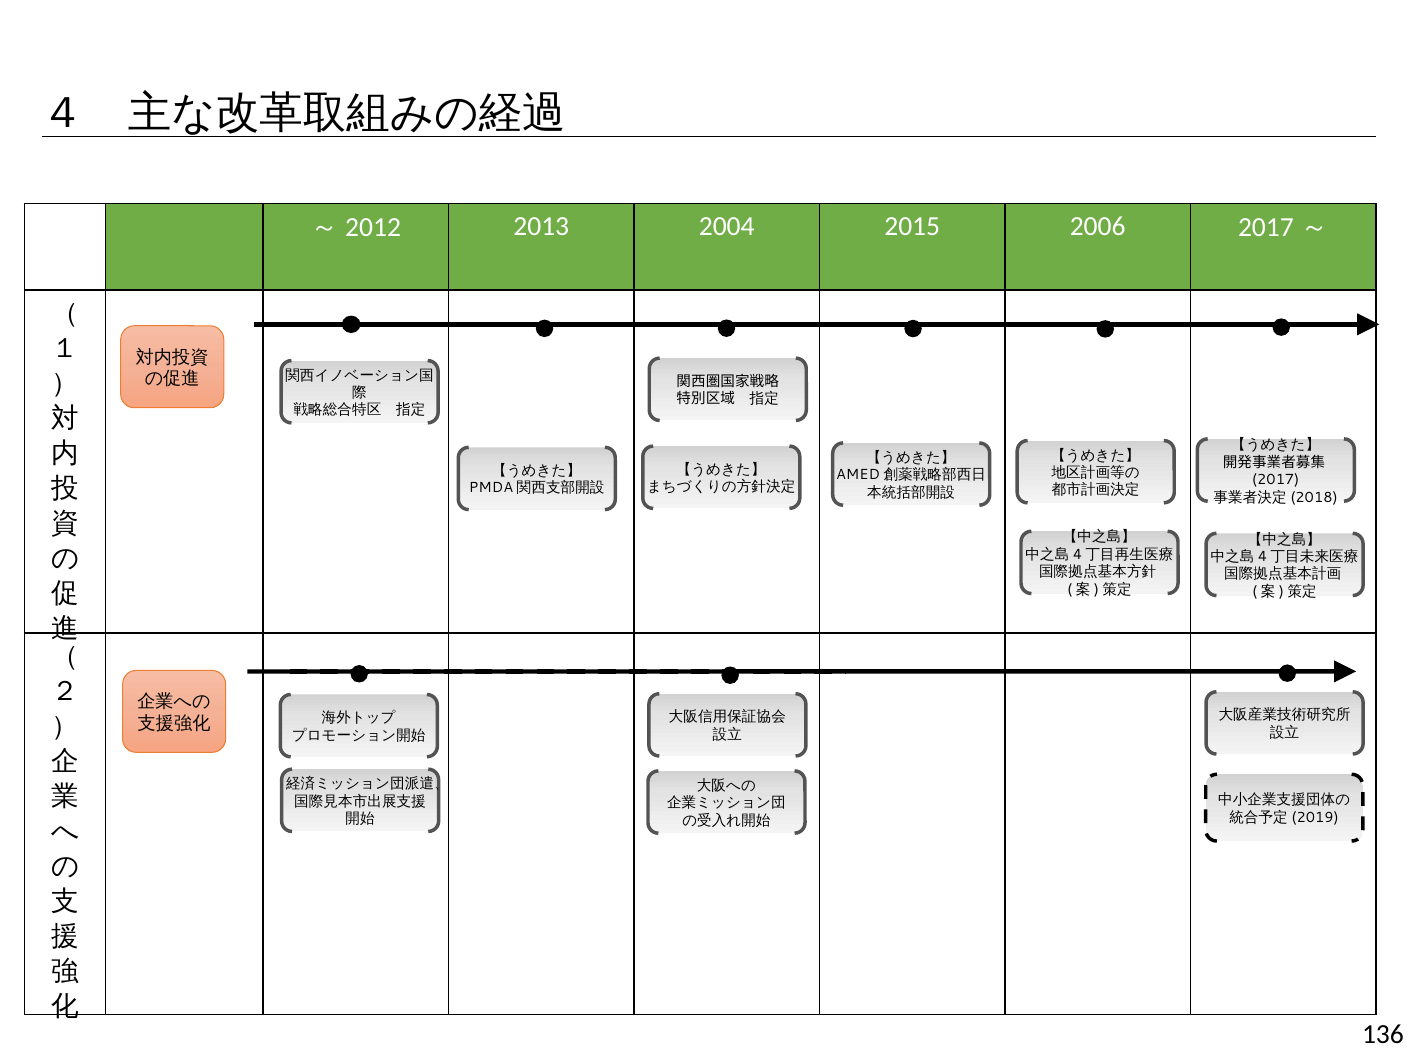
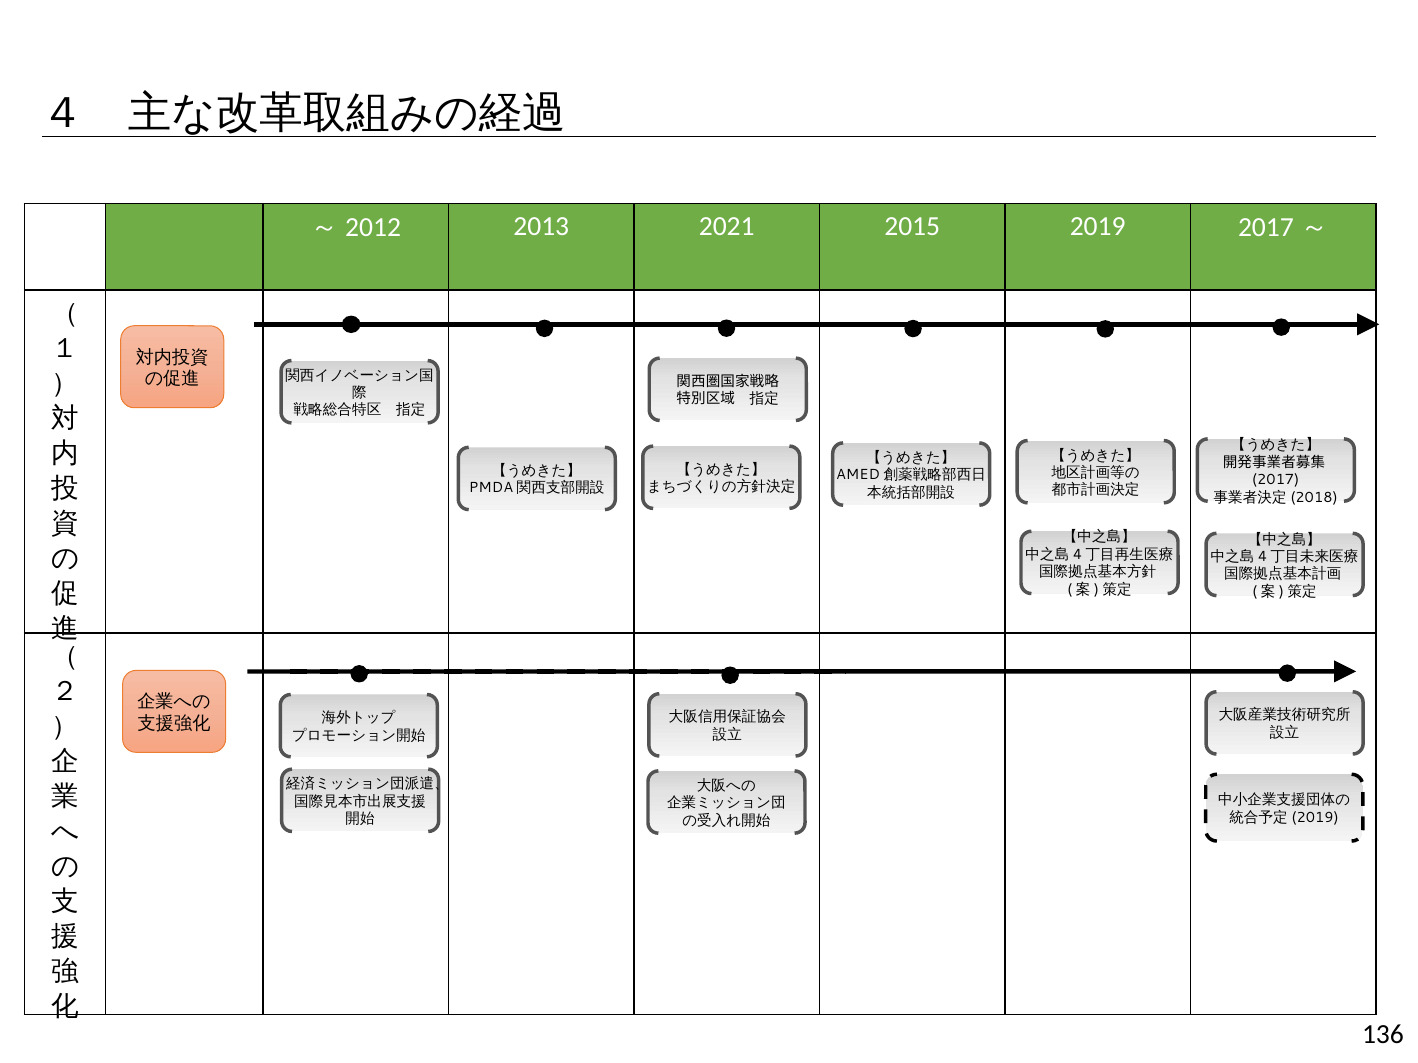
2004: 2004 -> 2021
2006: 2006 -> 2019
